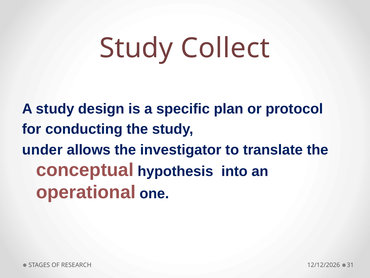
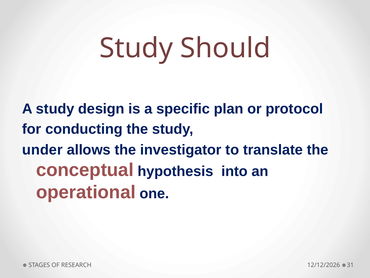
Collect: Collect -> Should
